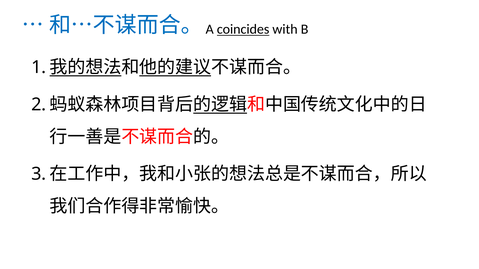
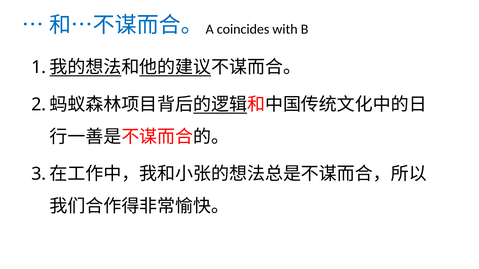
coincides underline: present -> none
